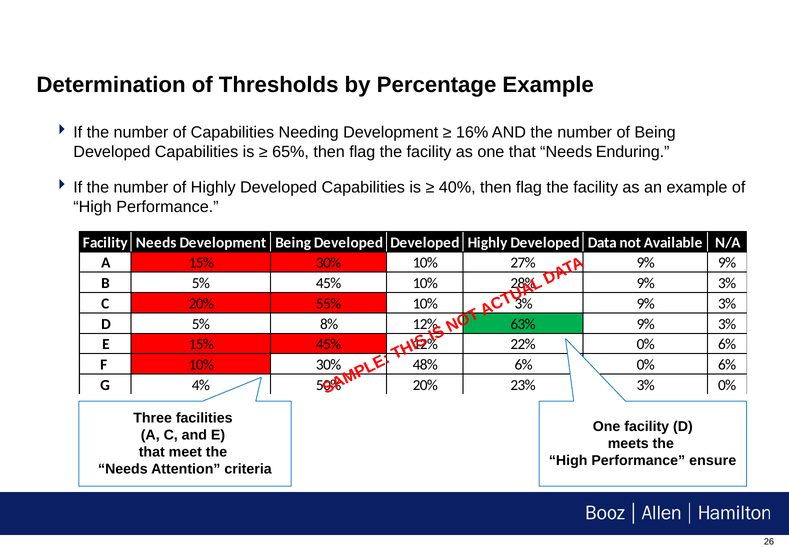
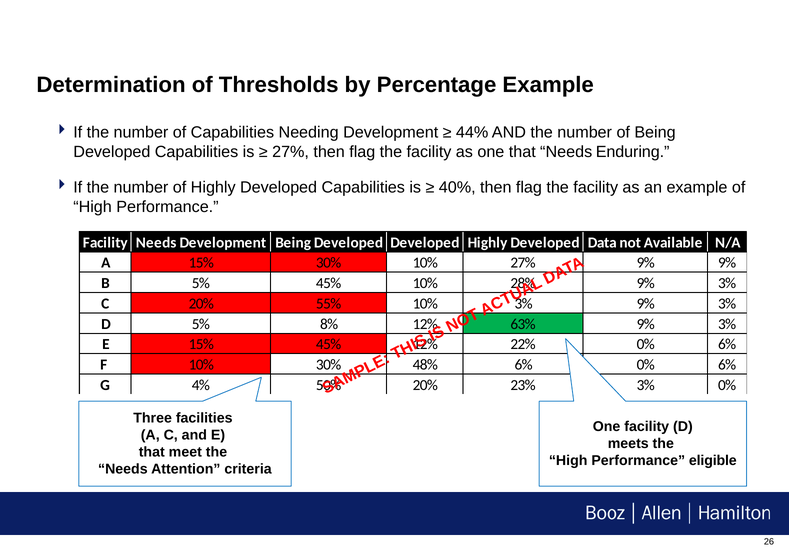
16%: 16% -> 44%
65% at (291, 152): 65% -> 27%
ensure: ensure -> eligible
